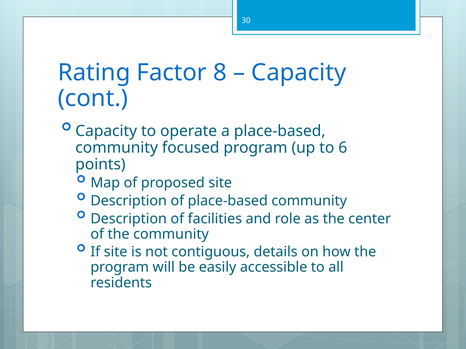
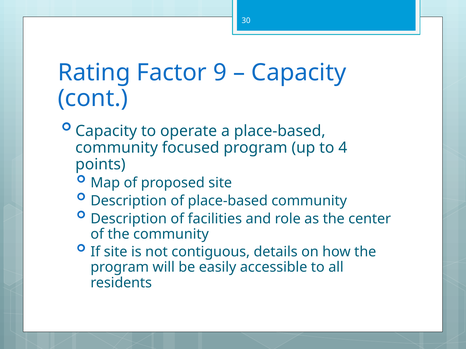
8: 8 -> 9
6: 6 -> 4
